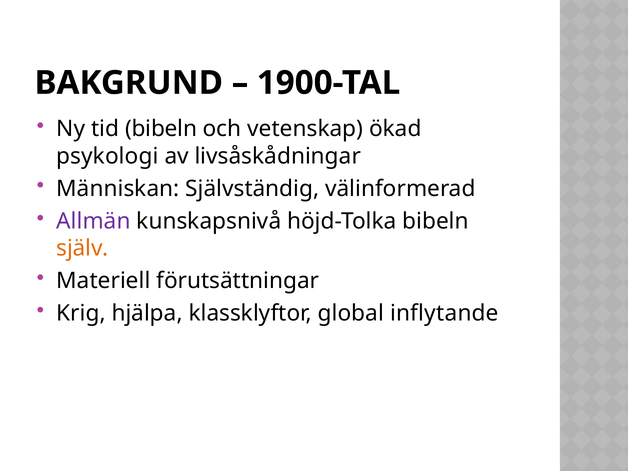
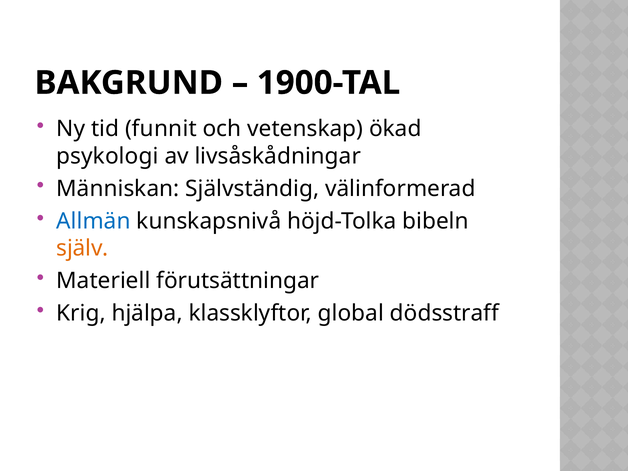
tid bibeln: bibeln -> funnit
Allmän colour: purple -> blue
inflytande: inflytande -> dödsstraff
